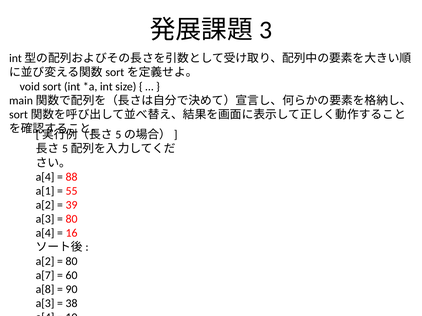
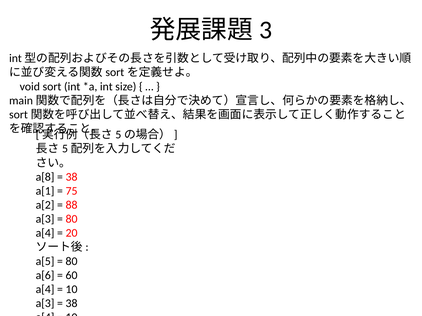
a[4 at (45, 177): a[4 -> a[8
88 at (72, 177): 88 -> 38
55: 55 -> 75
39: 39 -> 88
16: 16 -> 20
a[2 at (45, 262): a[2 -> a[5
a[7: a[7 -> a[6
a[8 at (45, 290): a[8 -> a[4
90 at (72, 290): 90 -> 10
